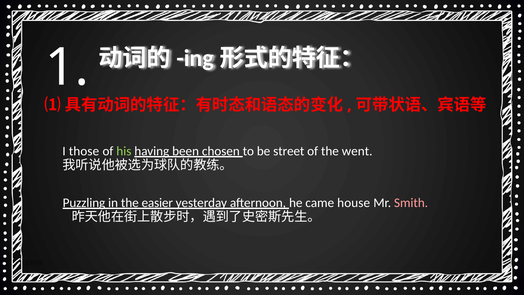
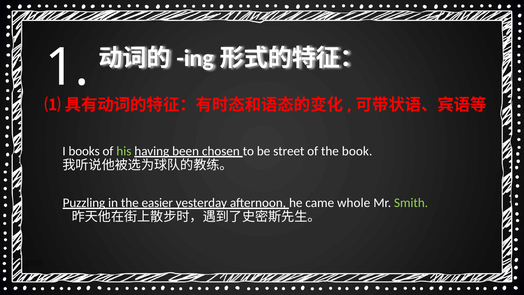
those: those -> books
went: went -> book
house: house -> whole
Smith colour: pink -> light green
